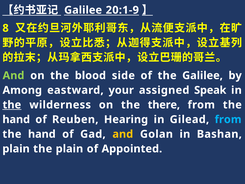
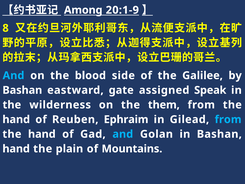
Galilee at (83, 10): Galilee -> Among
And at (13, 75) colour: light green -> light blue
Among at (22, 90): Among -> Bashan
your: your -> gate
the at (12, 105) underline: present -> none
there: there -> them
Hearing: Hearing -> Ephraim
and at (123, 134) colour: yellow -> light blue
plain at (16, 149): plain -> hand
Appointed: Appointed -> Mountains
